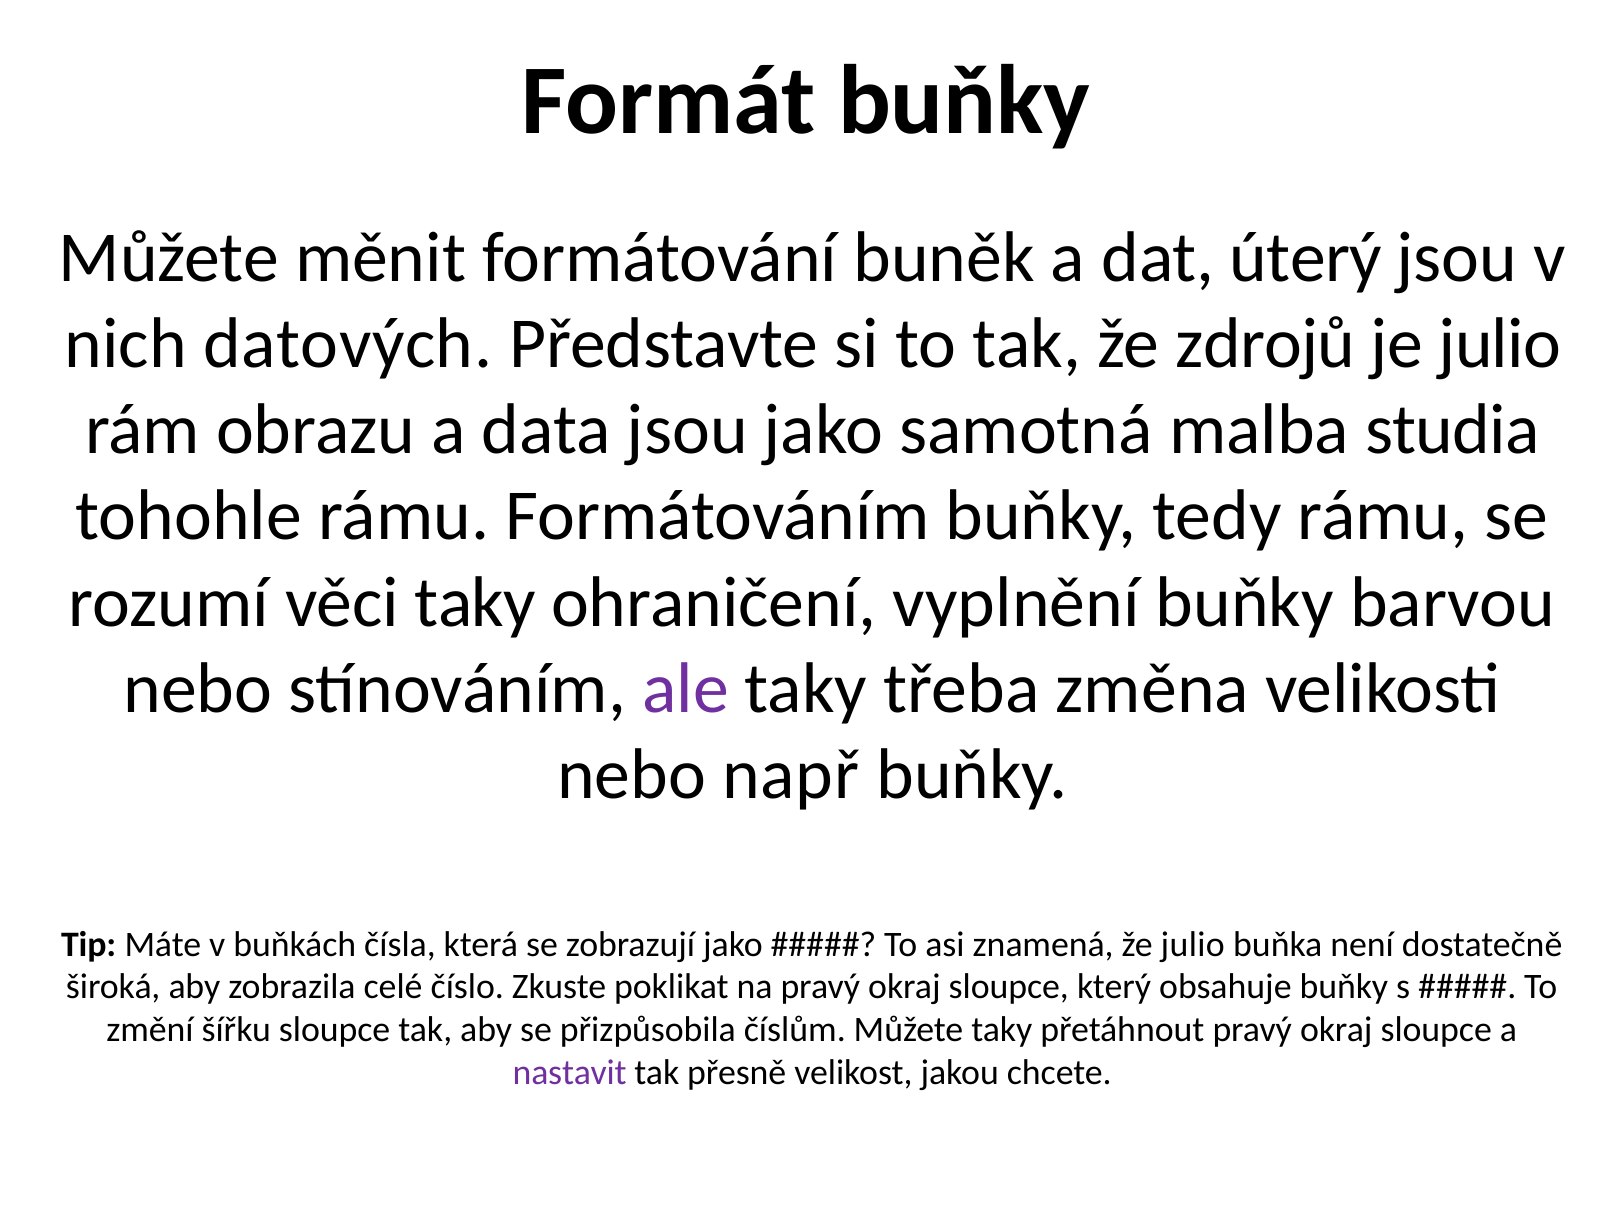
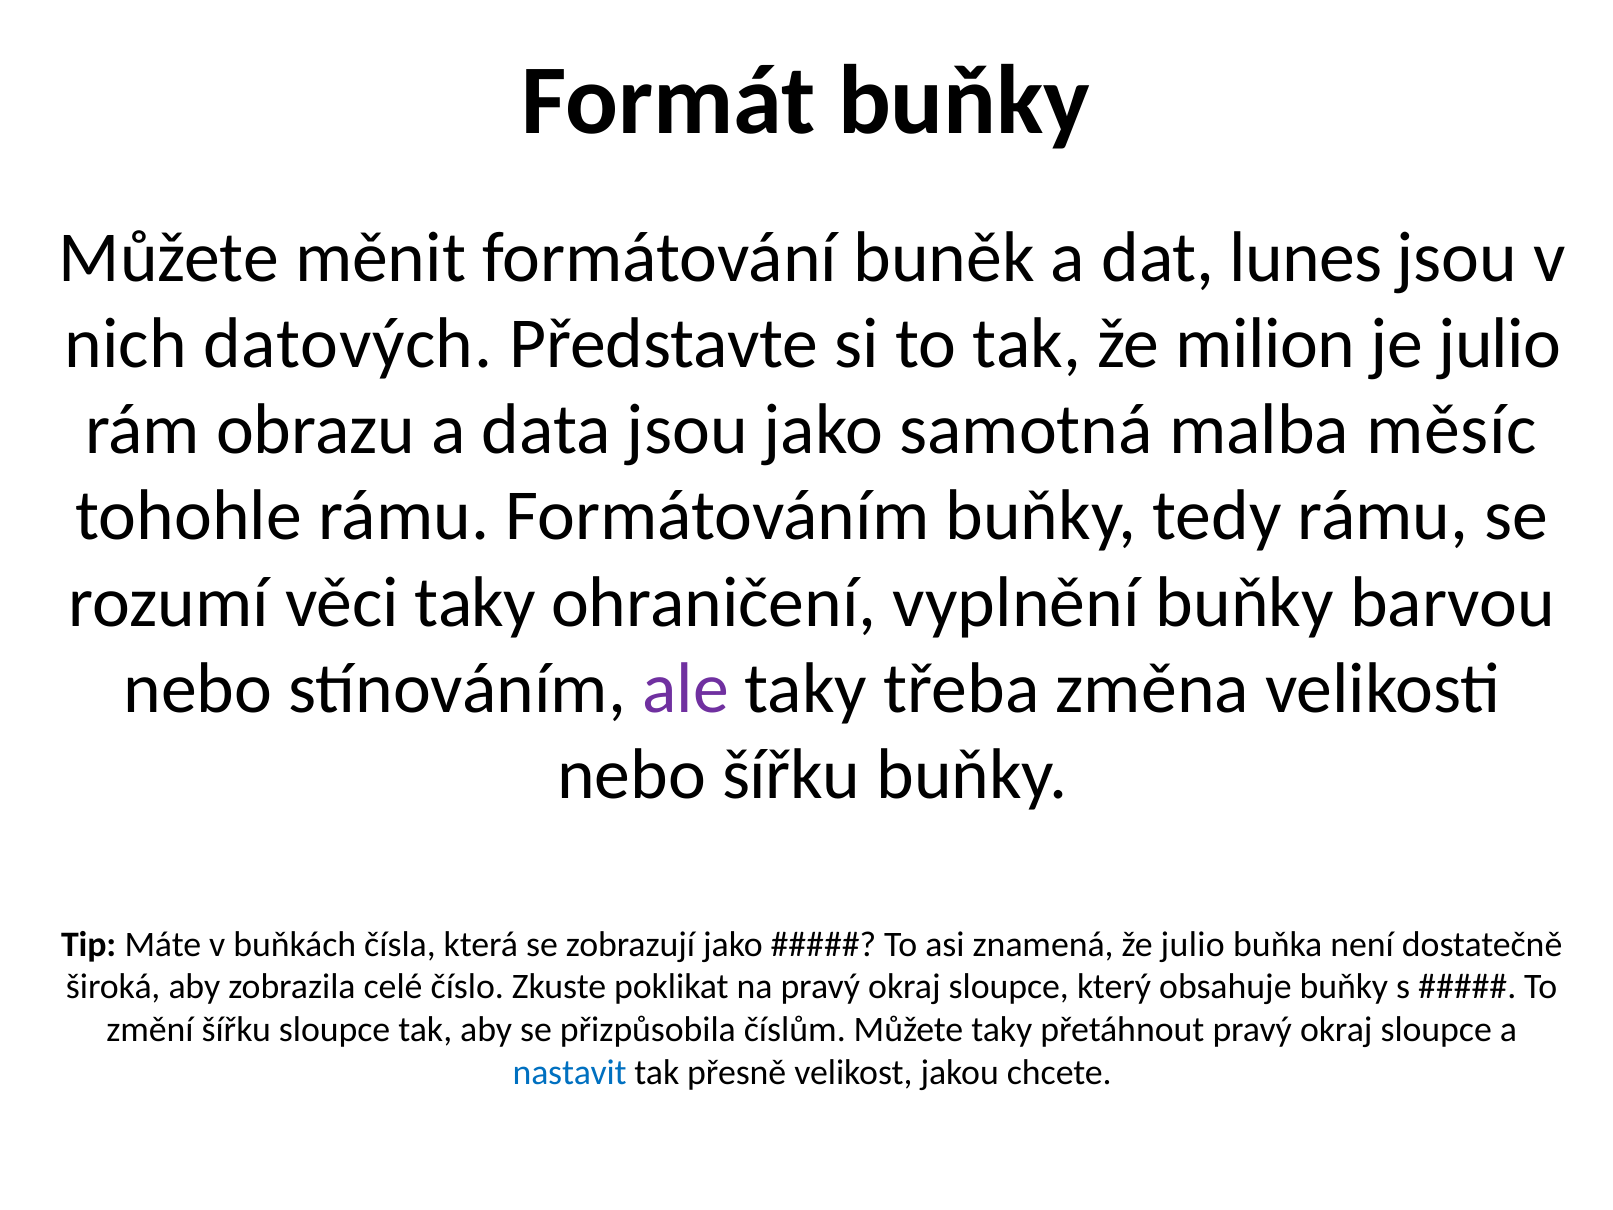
úterý: úterý -> lunes
zdrojů: zdrojů -> milion
studia: studia -> měsíc
nebo např: např -> šířku
nastavit colour: purple -> blue
